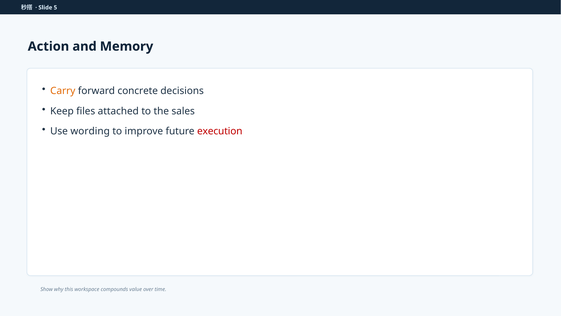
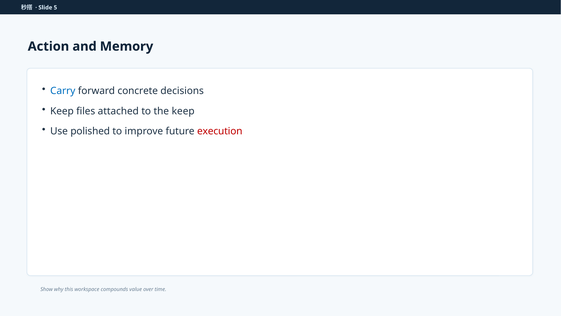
Carry colour: orange -> blue
the sales: sales -> keep
wording: wording -> polished
